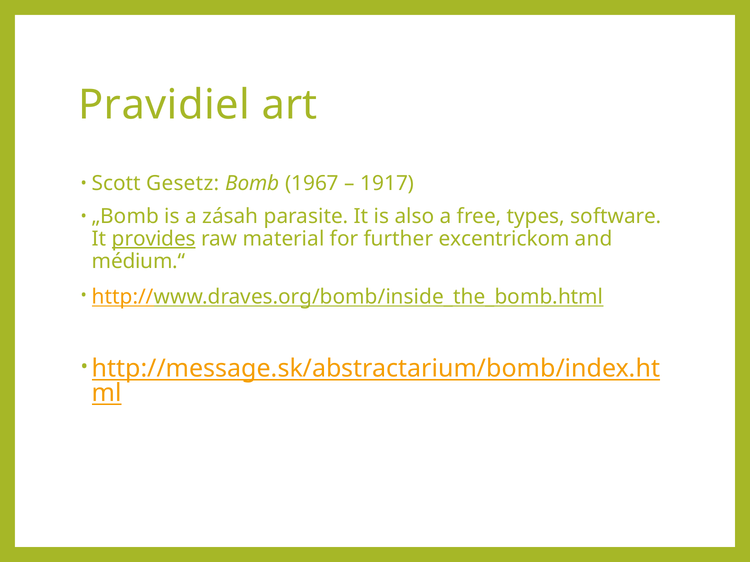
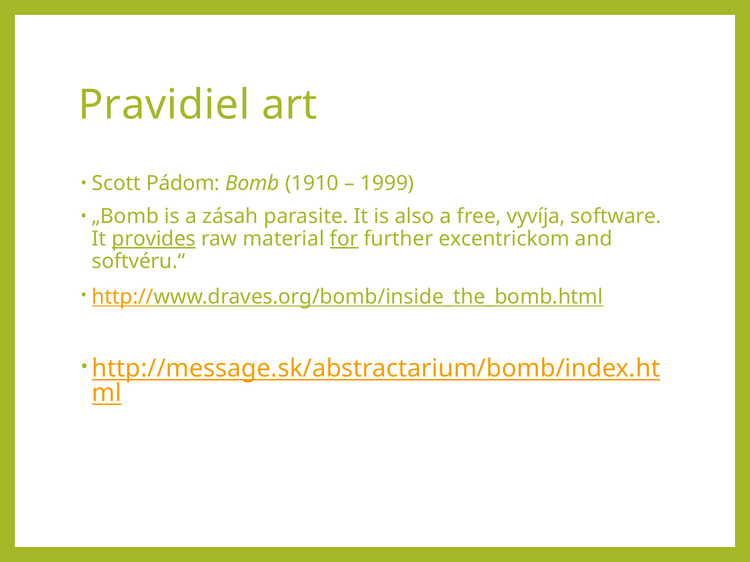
Gesetz: Gesetz -> Pádom
1967: 1967 -> 1910
1917: 1917 -> 1999
types: types -> vyvíja
for underline: none -> present
médium.“: médium.“ -> softvéru.“
